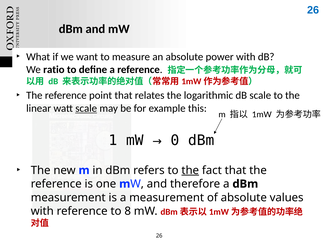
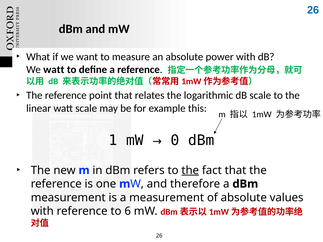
We ratio: ratio -> watt
scale at (86, 108) underline: present -> none
8: 8 -> 6
